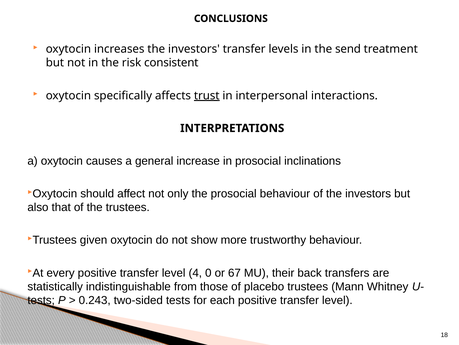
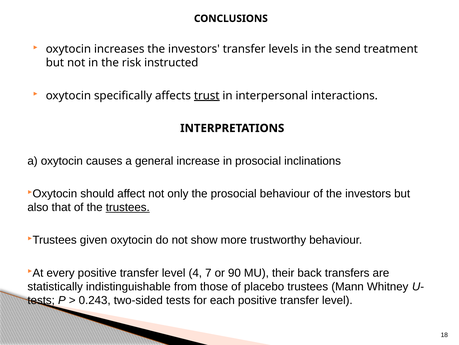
consistent: consistent -> instructed
trustees at (128, 207) underline: none -> present
0: 0 -> 7
67: 67 -> 90
